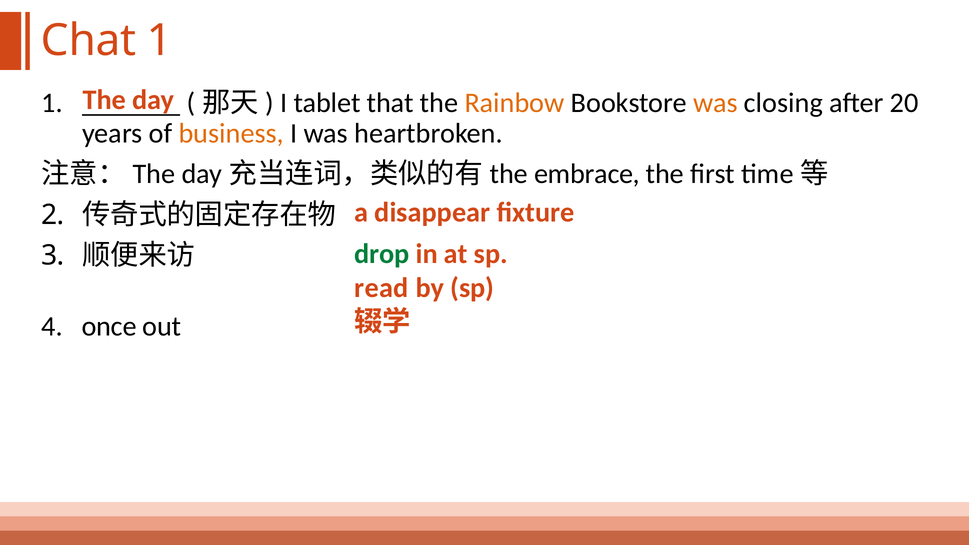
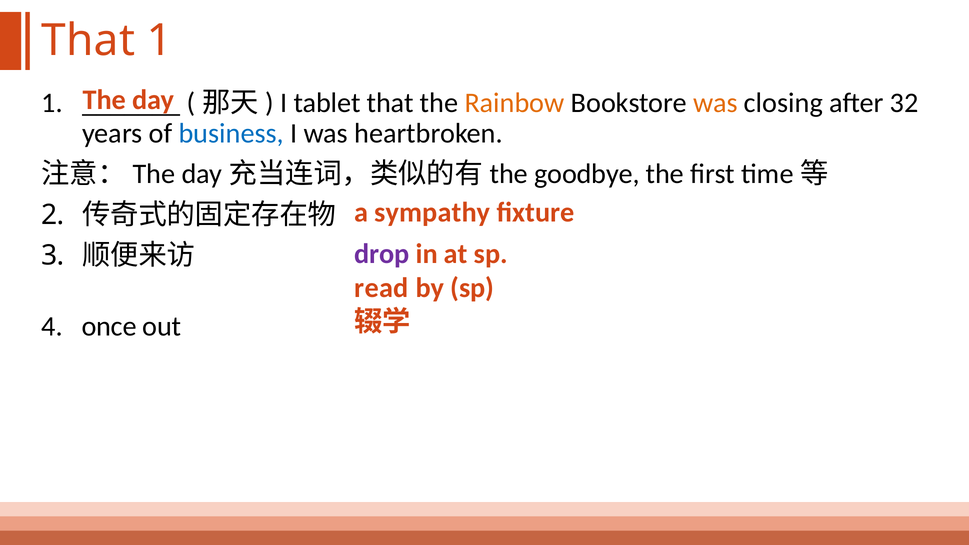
Chat at (88, 41): Chat -> That
20: 20 -> 32
business colour: orange -> blue
embrace: embrace -> goodbye
disappear: disappear -> sympathy
drop colour: green -> purple
